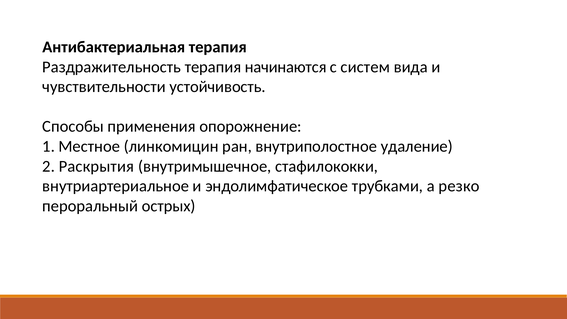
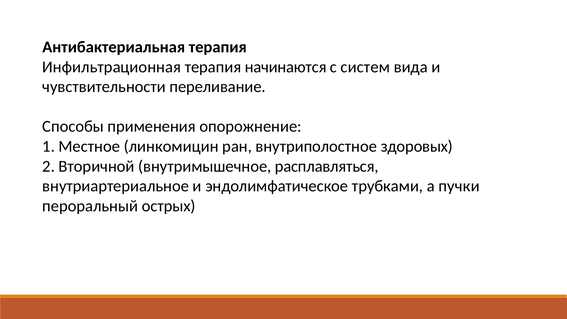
Раздражительность: Раздражительность -> Инфильтрационная
устойчивость: устойчивость -> переливание
удаление: удаление -> здоровых
Раскрытия: Раскрытия -> Вторичной
стафилококки: стафилококки -> расплавляться
резко: резко -> пучки
